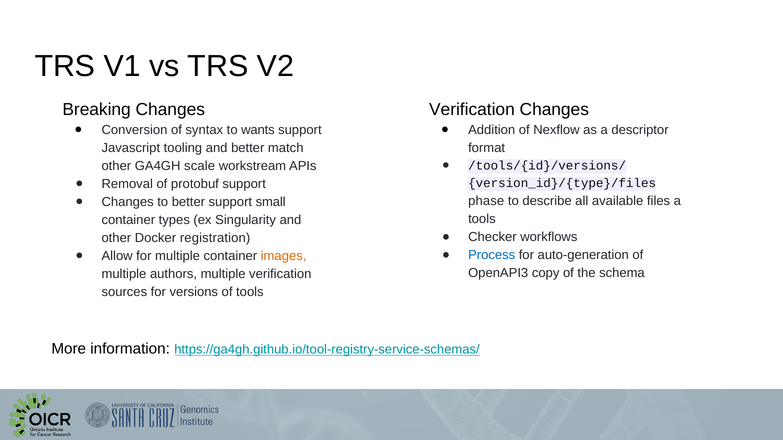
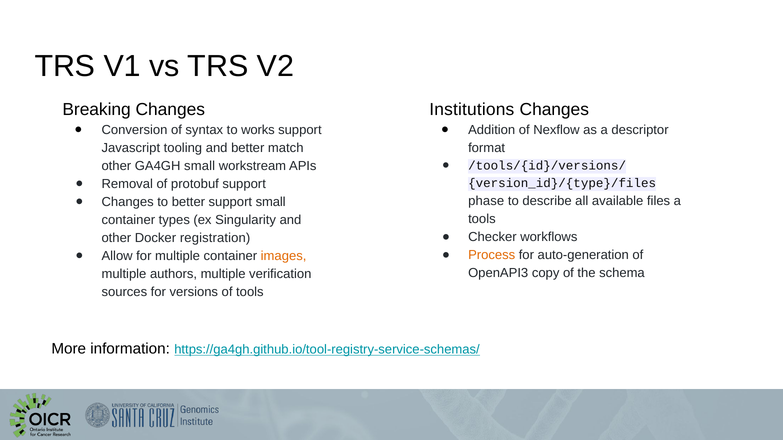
Verification at (472, 110): Verification -> Institutions
wants: wants -> works
GA4GH scale: scale -> small
Process colour: blue -> orange
